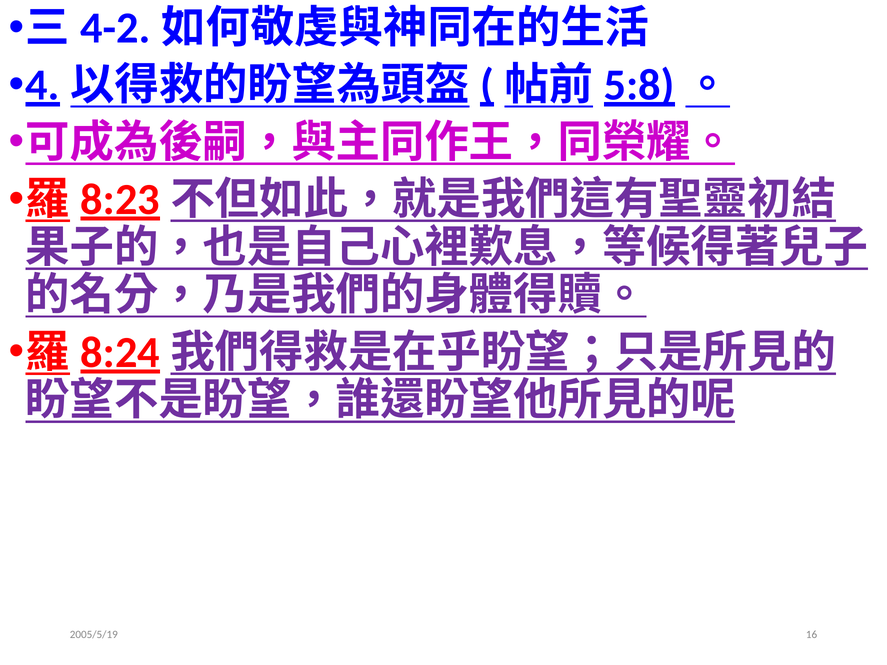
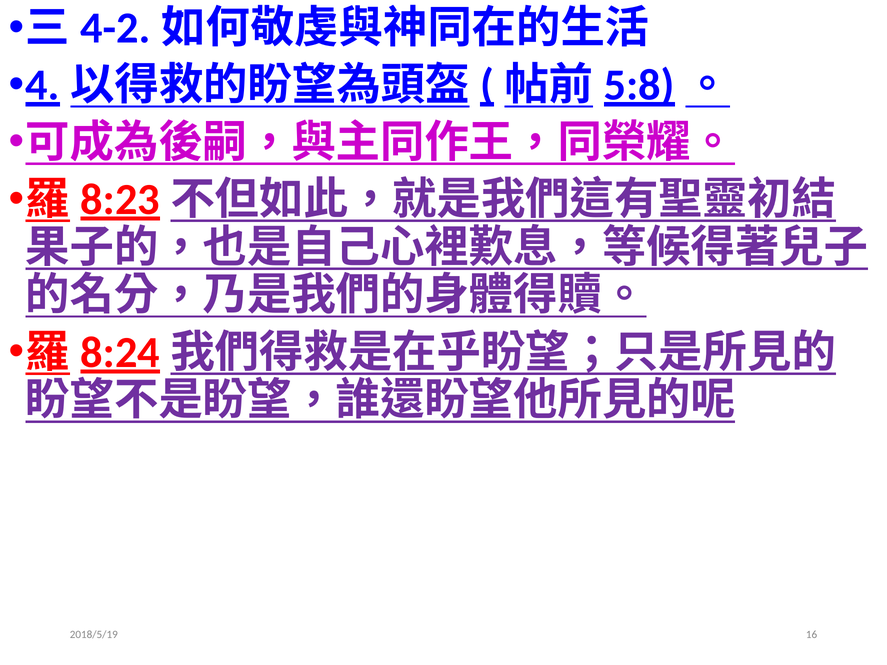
2005/5/19: 2005/5/19 -> 2018/5/19
